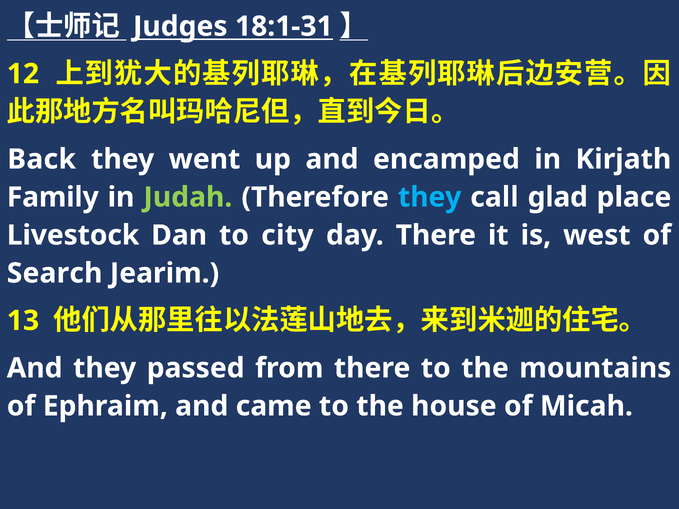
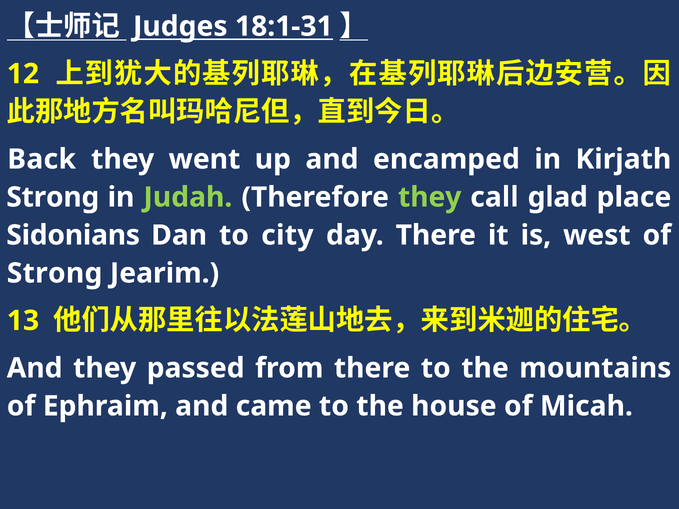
Family at (53, 197): Family -> Strong
they at (430, 197) colour: light blue -> light green
Livestock: Livestock -> Sidonians
Search at (55, 273): Search -> Strong
